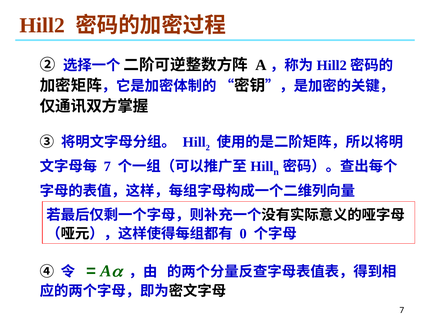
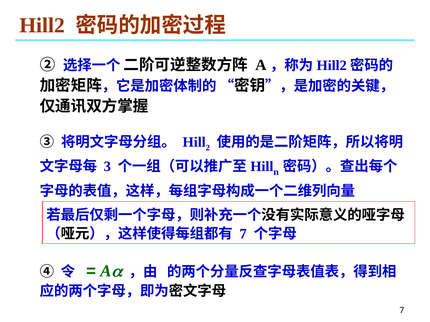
7 at (107, 167): 7 -> 3
0 at (243, 234): 0 -> 7
